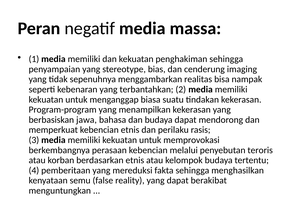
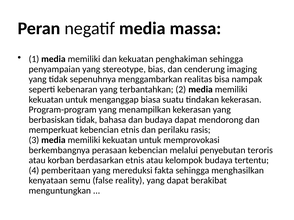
berbasiskan jawa: jawa -> tidak
